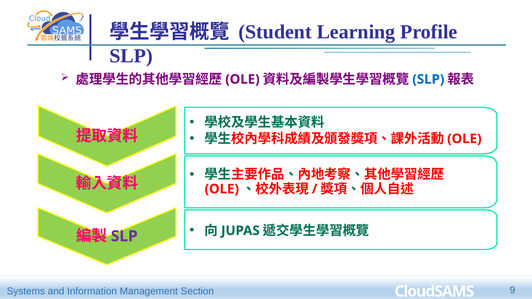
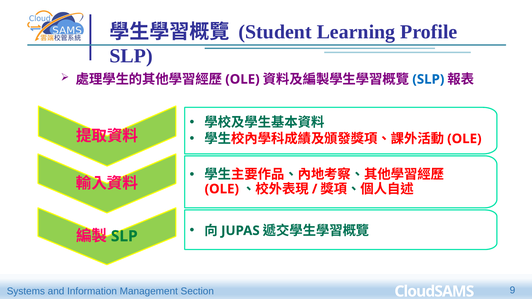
SLP at (124, 236) colour: purple -> green
